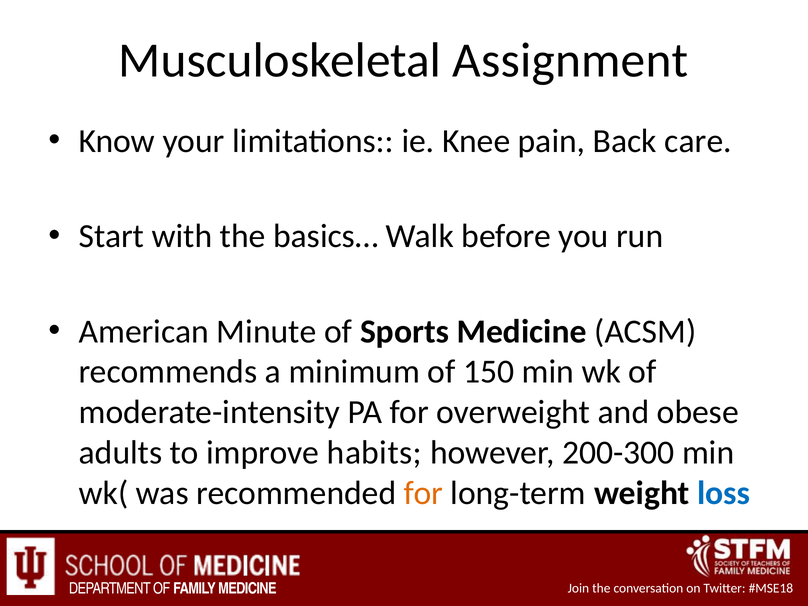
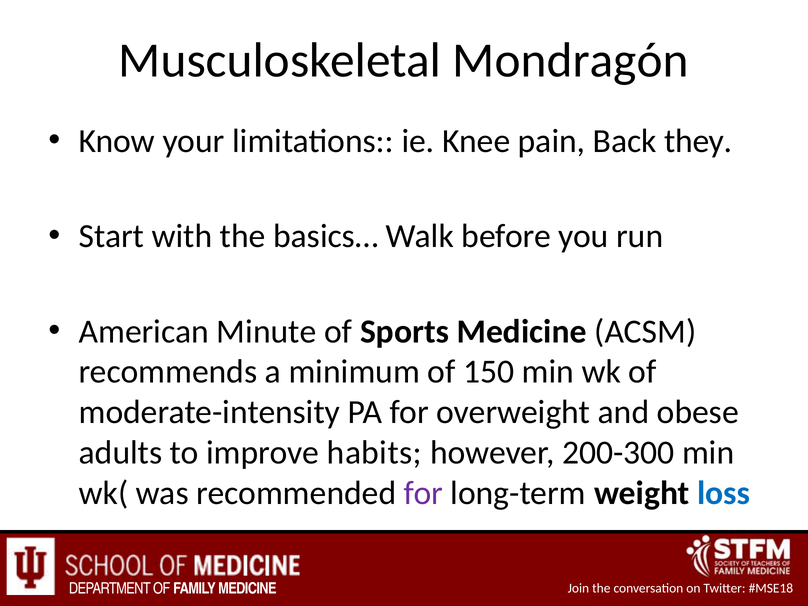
Assignment: Assignment -> Mondragón
care: care -> they
for at (423, 493) colour: orange -> purple
